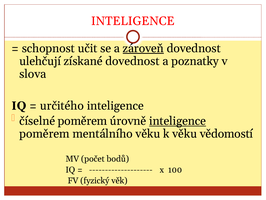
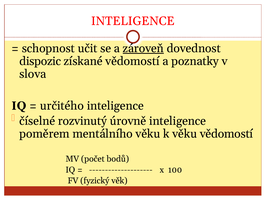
ulehčují: ulehčují -> dispozic
získané dovednost: dovednost -> vědomostí
číselné poměrem: poměrem -> rozvinutý
inteligence at (178, 121) underline: present -> none
